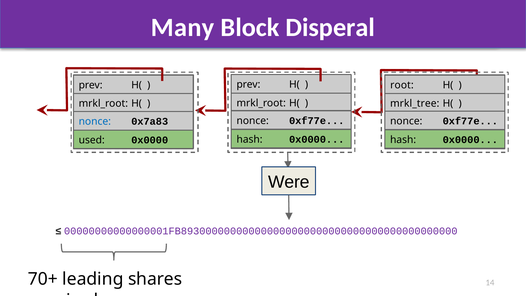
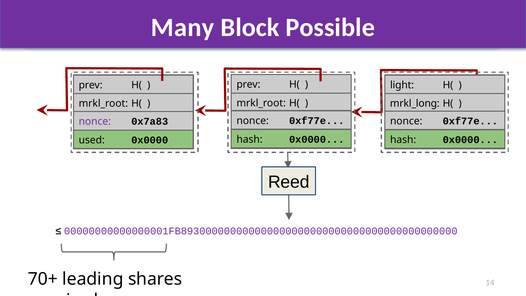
Disperal: Disperal -> Possible
root: root -> light
mrkl_tree: mrkl_tree -> mrkl_long
nonce at (95, 121) colour: blue -> purple
Were: Were -> Reed
